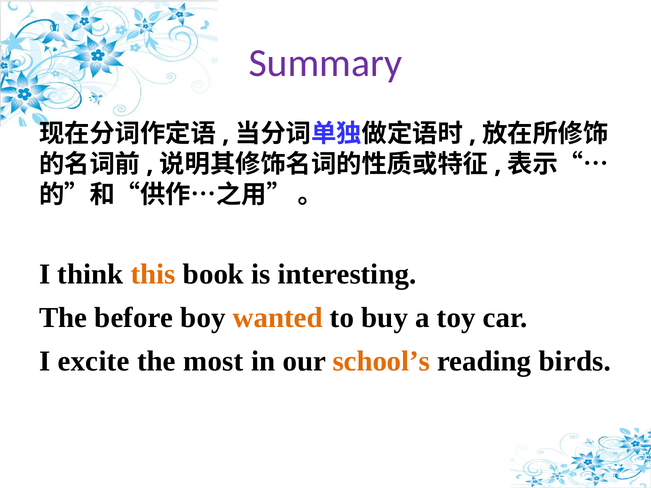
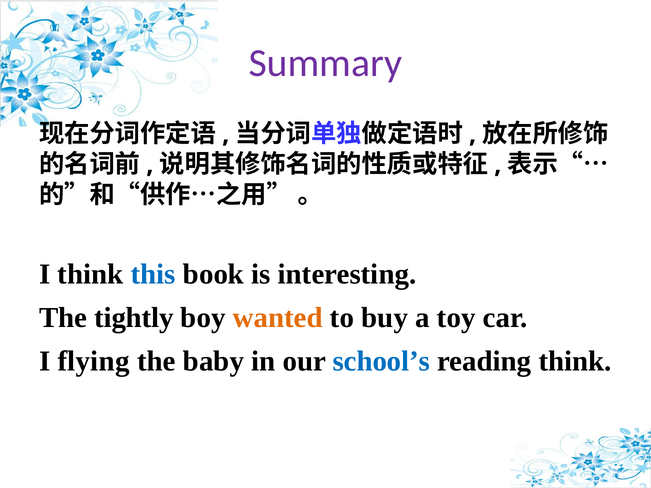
this colour: orange -> blue
before: before -> tightly
excite: excite -> flying
most: most -> baby
school’s colour: orange -> blue
reading birds: birds -> think
